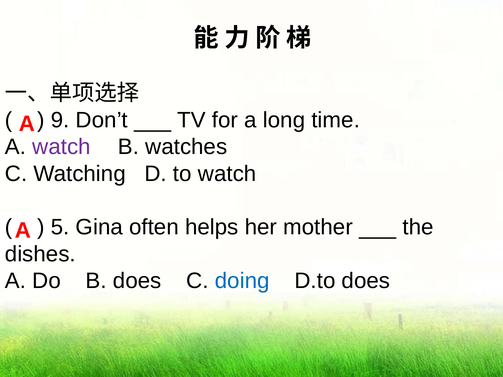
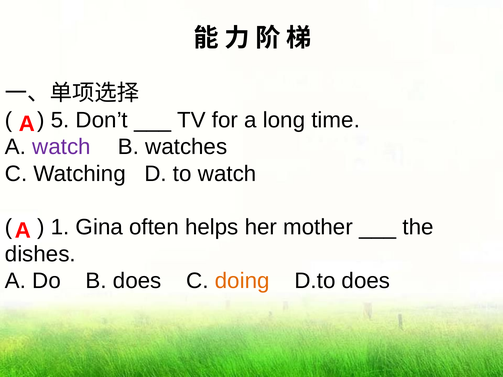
9: 9 -> 5
5: 5 -> 1
doing colour: blue -> orange
